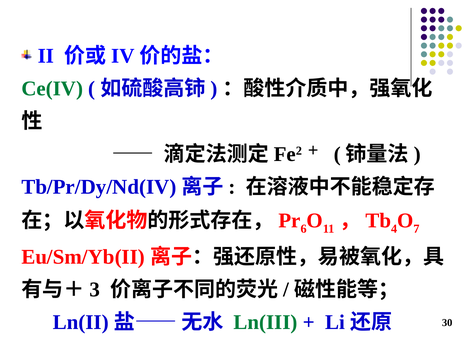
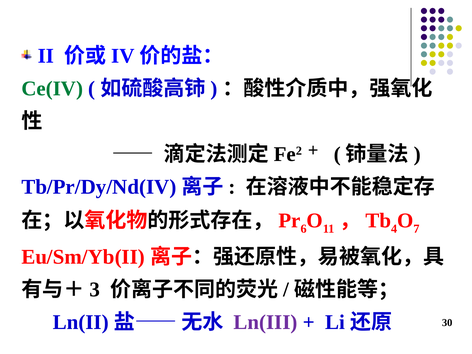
Ln(III colour: green -> purple
